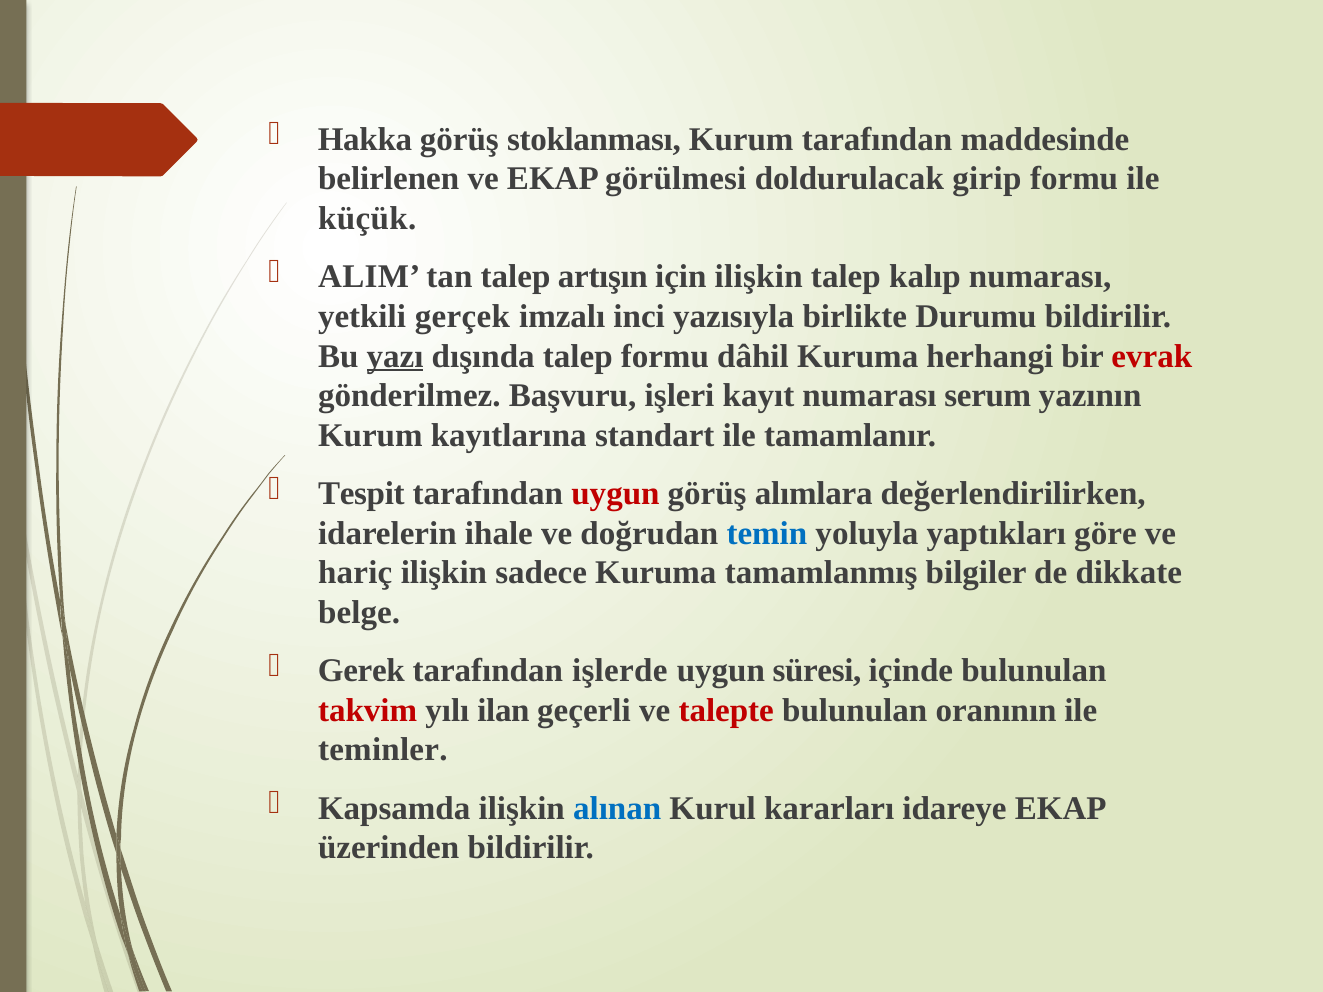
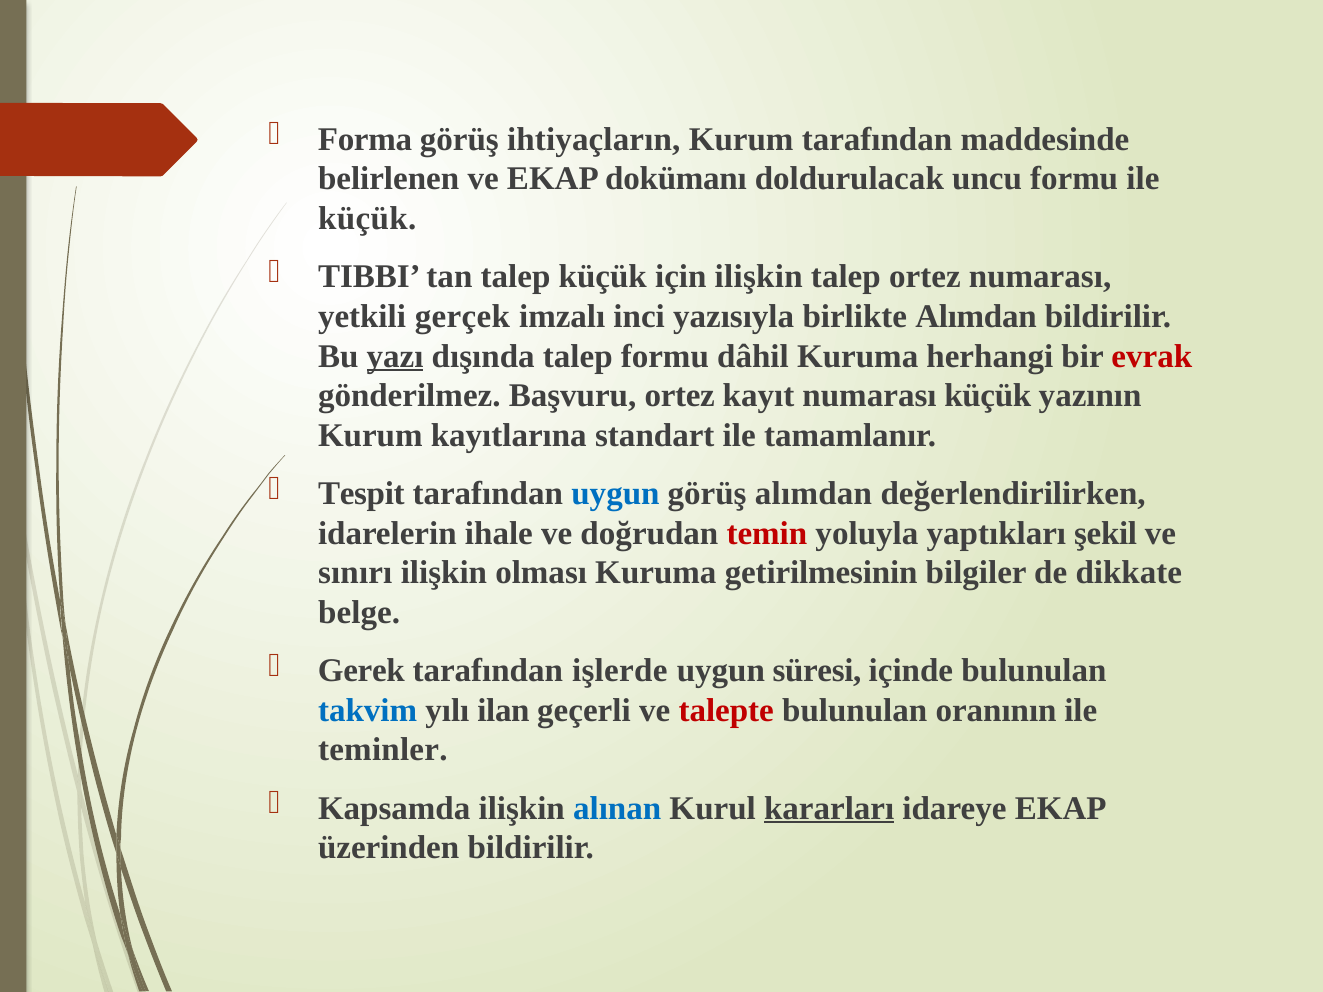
Hakka: Hakka -> Forma
stoklanması: stoklanması -> ihtiyaçların
görülmesi: görülmesi -> dokümanı
girip: girip -> uncu
ALIM: ALIM -> TIBBI
talep artışın: artışın -> küçük
talep kalıp: kalıp -> ortez
birlikte Durumu: Durumu -> Alımdan
Başvuru işleri: işleri -> ortez
numarası serum: serum -> küçük
uygun at (615, 494) colour: red -> blue
görüş alımlara: alımlara -> alımdan
temin colour: blue -> red
göre: göre -> şekil
hariç: hariç -> sınırı
sadece: sadece -> olması
tamamlanmış: tamamlanmış -> getirilmesinin
takvim colour: red -> blue
kararları underline: none -> present
